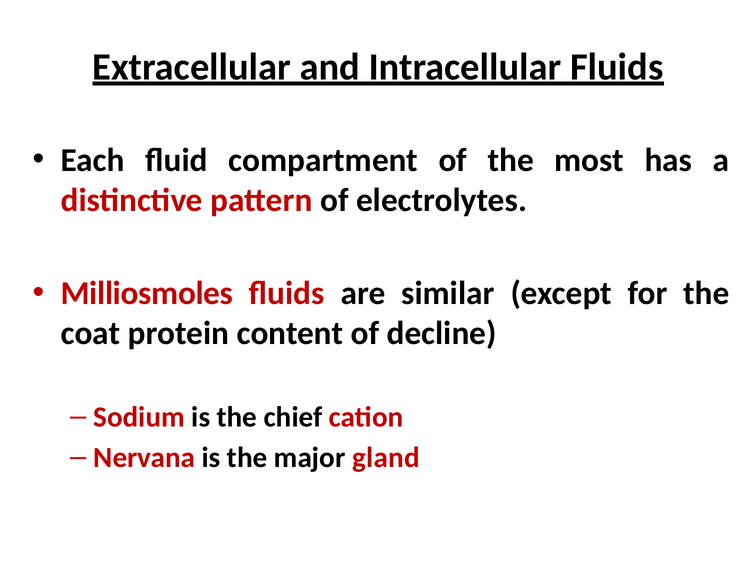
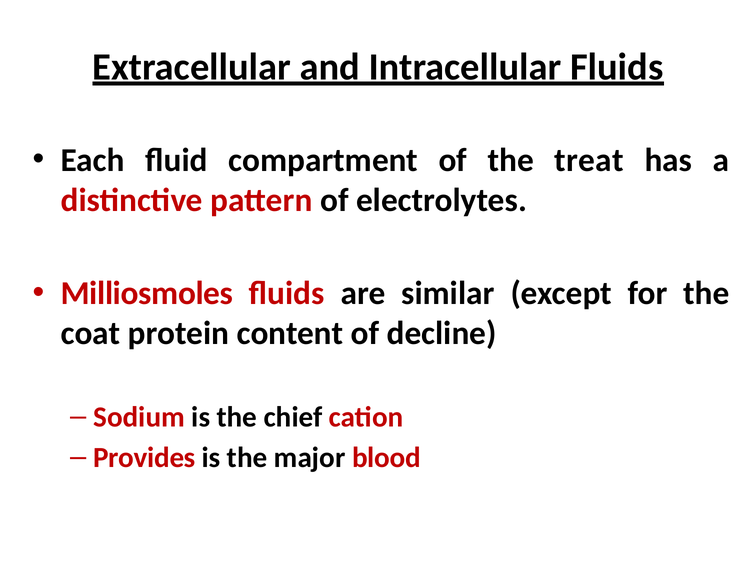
most: most -> treat
Nervana: Nervana -> Provides
gland: gland -> blood
